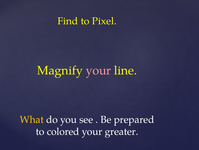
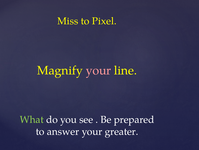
Find: Find -> Miss
What colour: yellow -> light green
colored: colored -> answer
